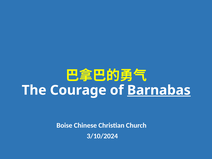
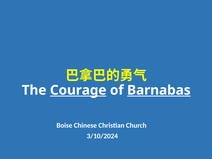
Courage underline: none -> present
